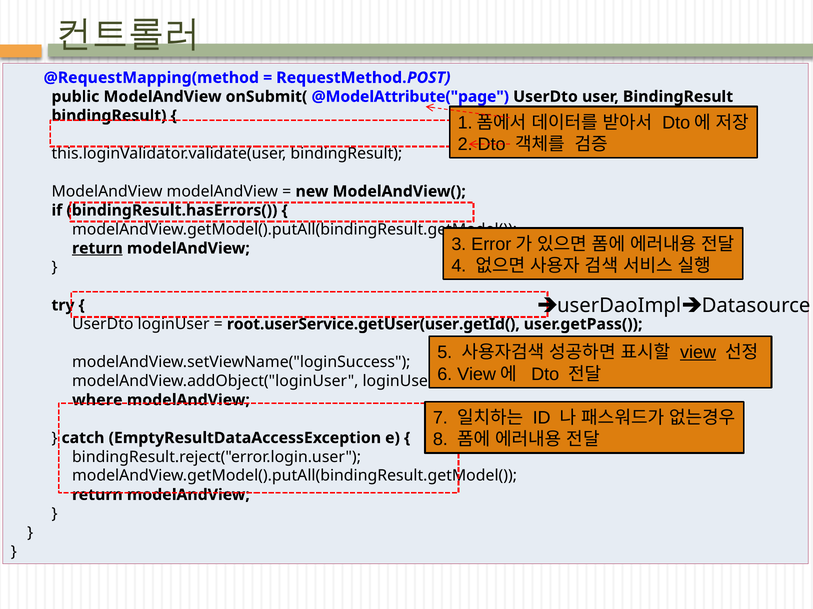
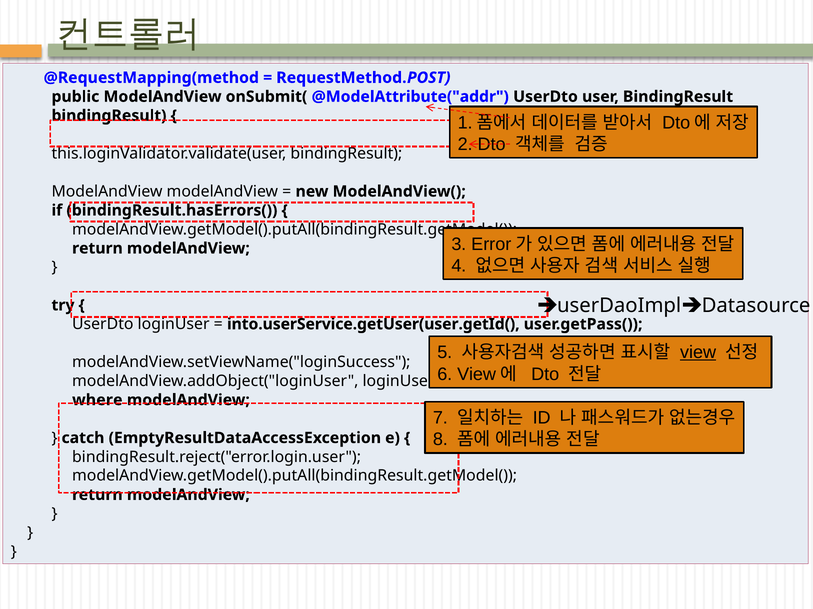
@ModelAttribute("page: @ModelAttribute("page -> @ModelAttribute("addr
return at (97, 249) underline: present -> none
root.userService.getUser(user.getId(: root.userService.getUser(user.getId( -> into.userService.getUser(user.getId(
